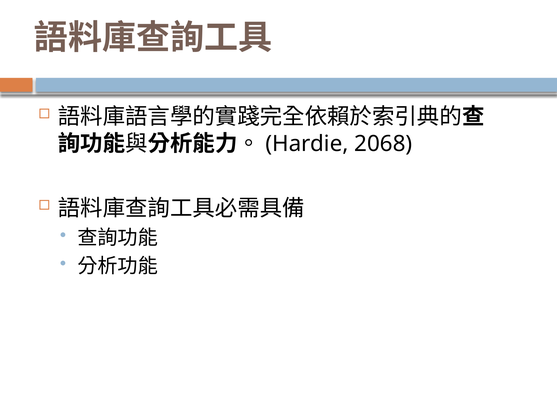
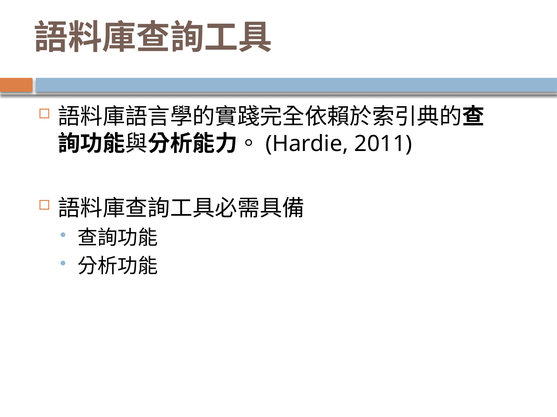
2068: 2068 -> 2011
